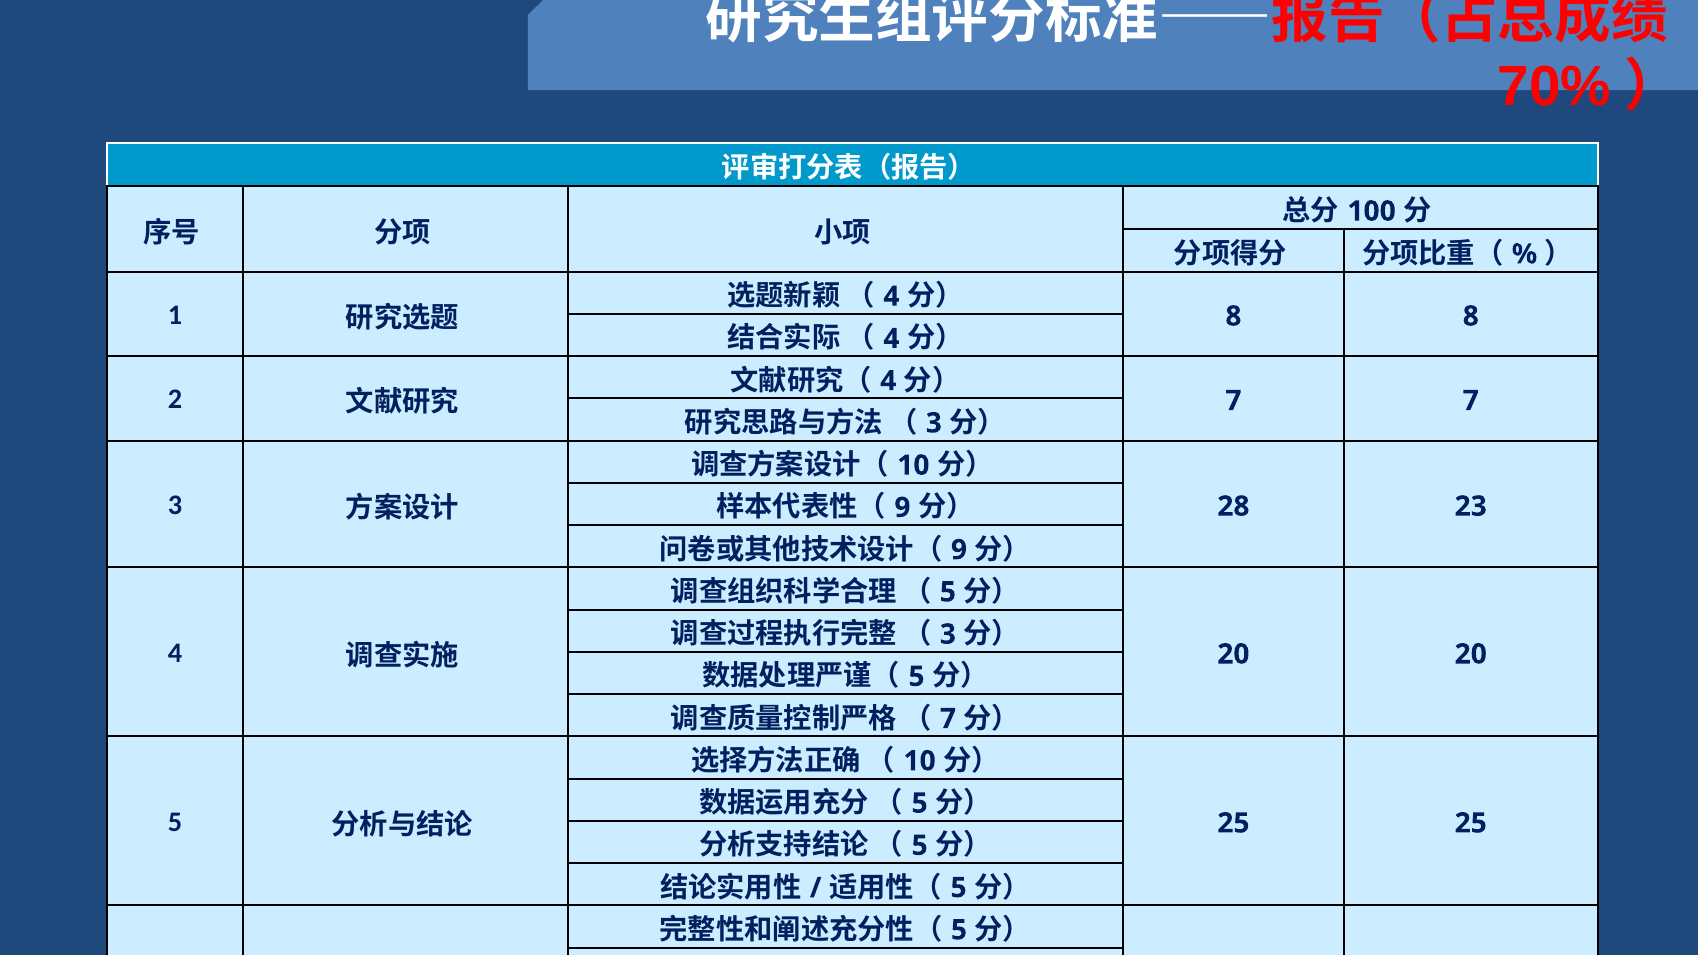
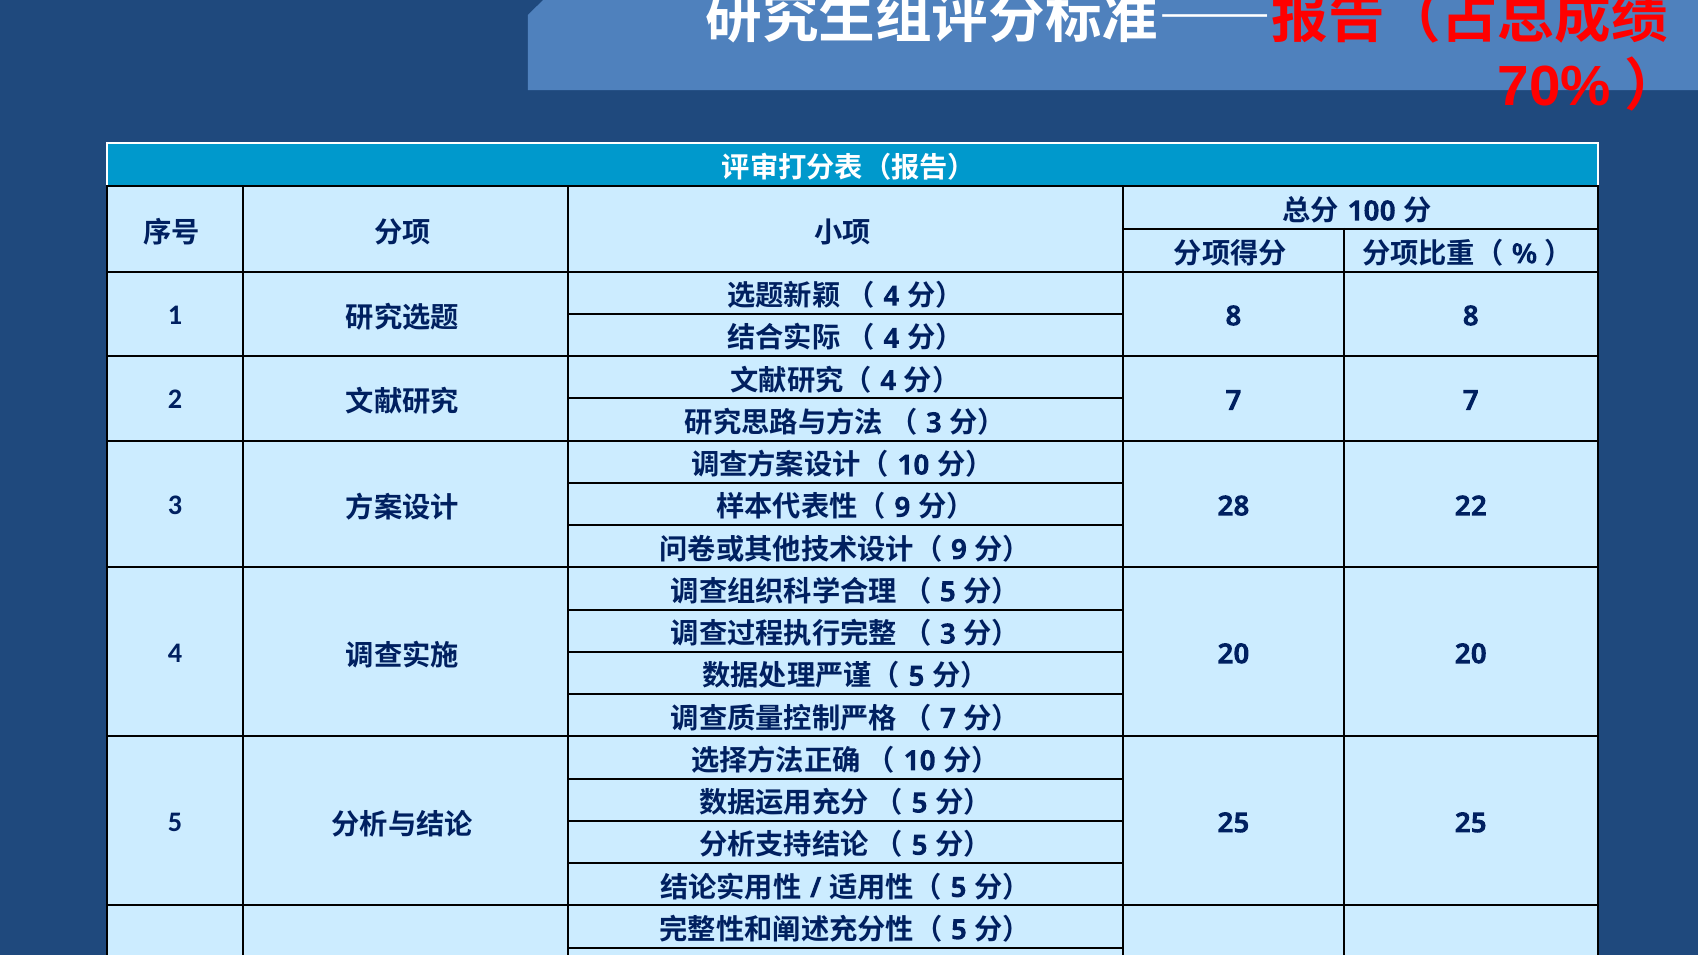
23: 23 -> 22
